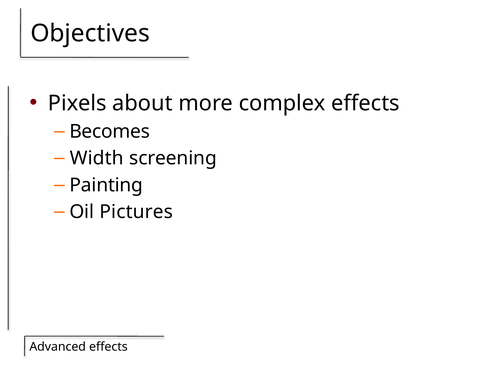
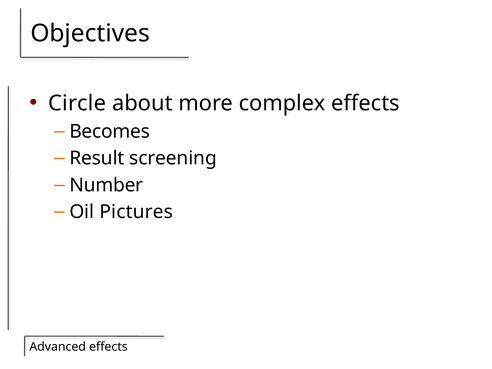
Pixels: Pixels -> Circle
Width: Width -> Result
Painting: Painting -> Number
